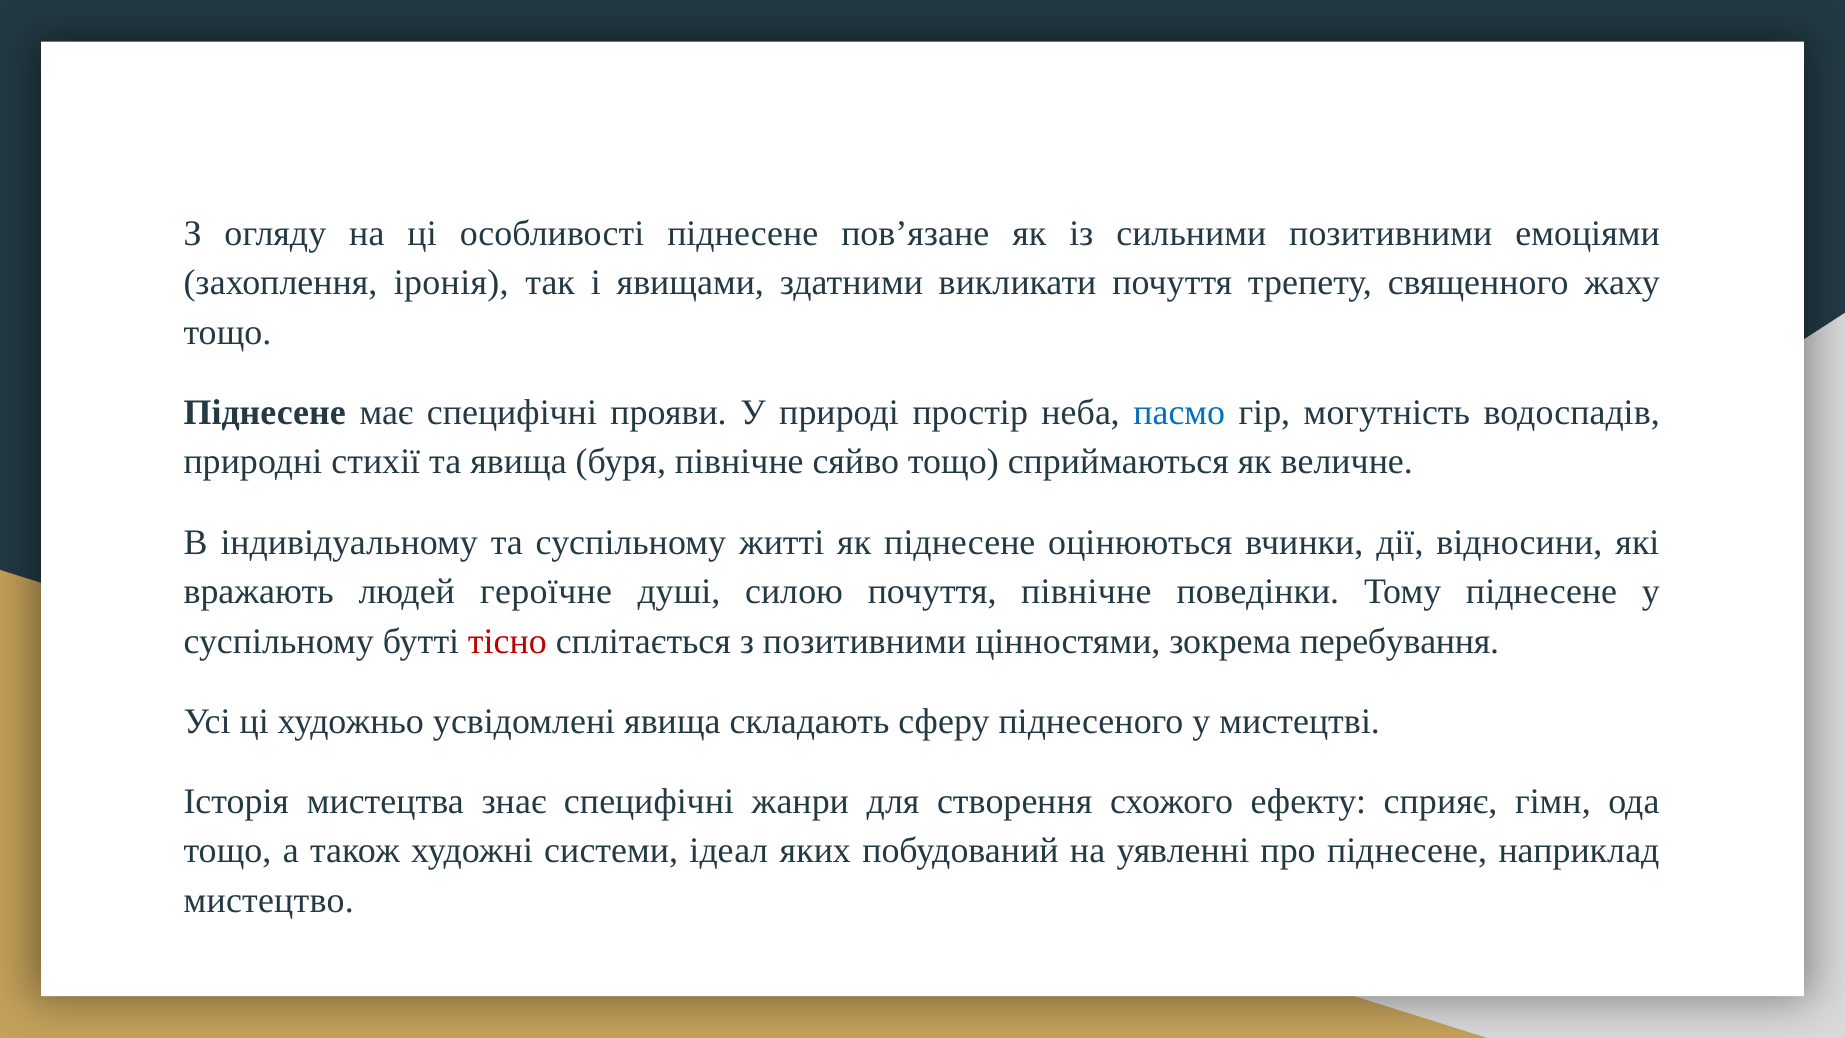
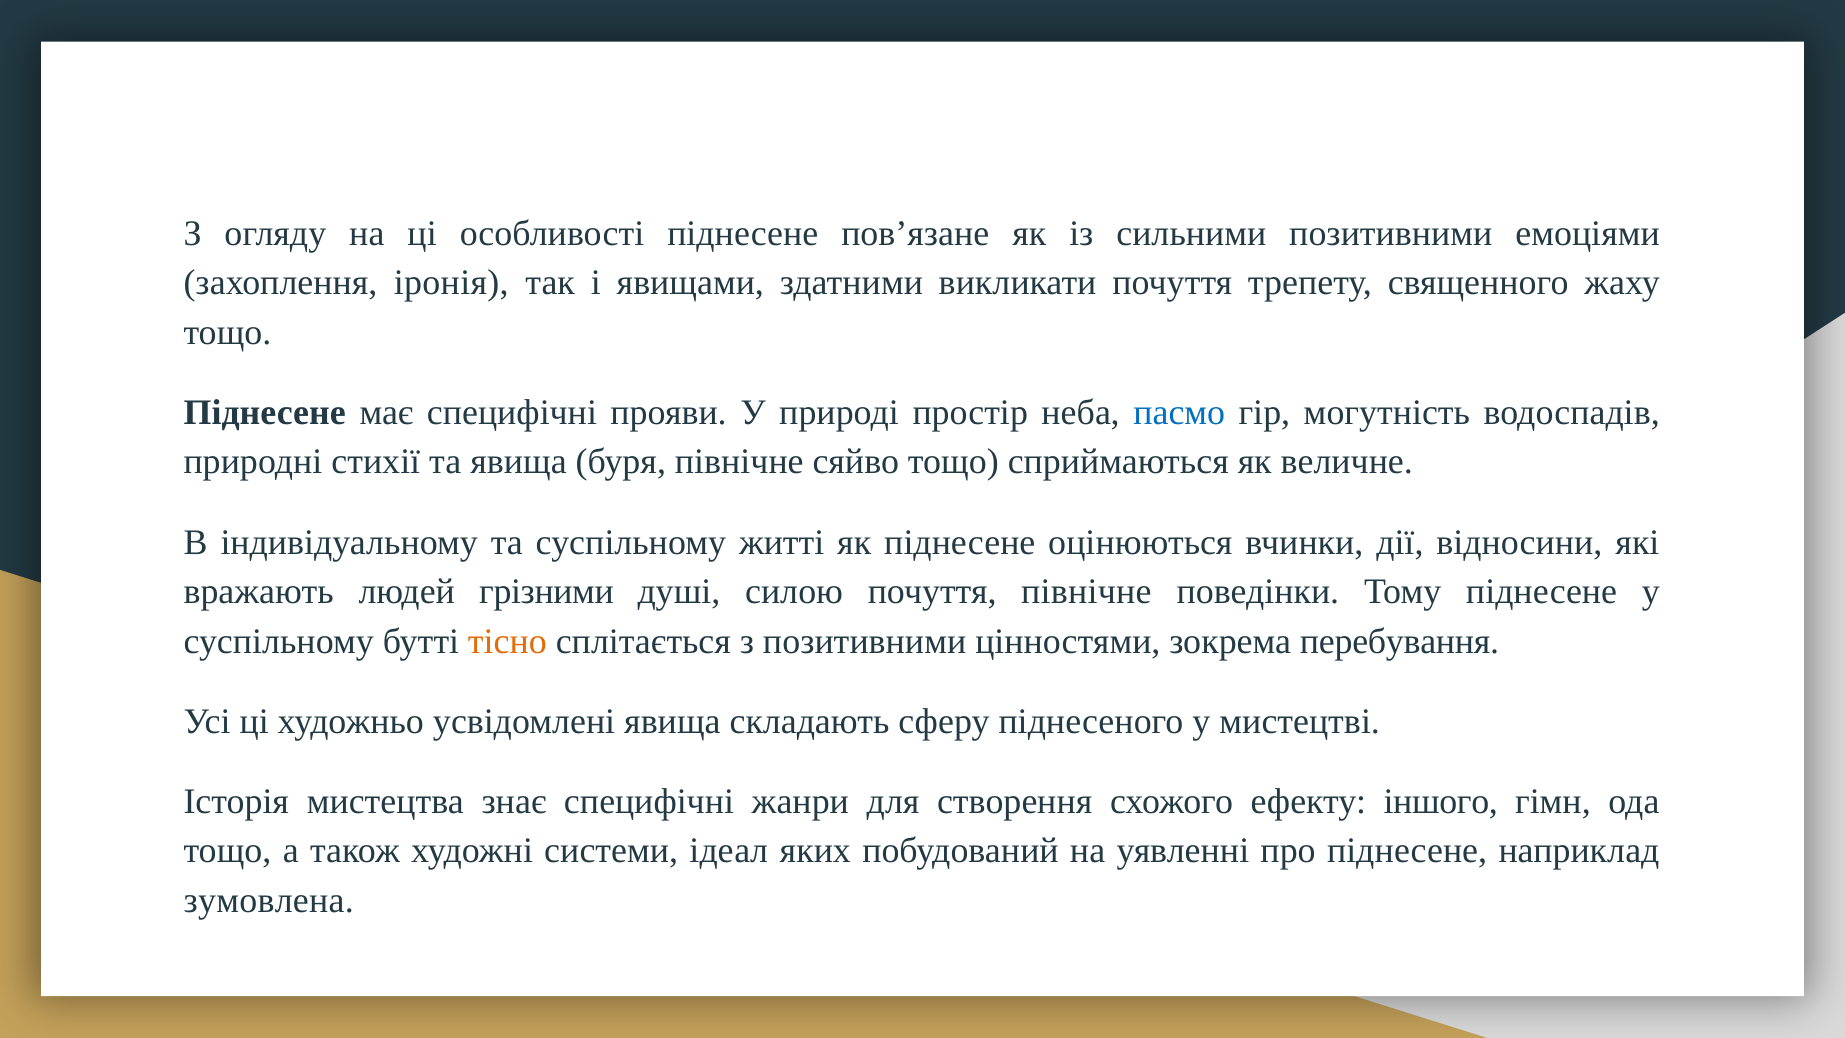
героїчне: героїчне -> грізними
тісно colour: red -> orange
сприяє: сприяє -> іншого
мистецтво: мистецтво -> зумовлена
